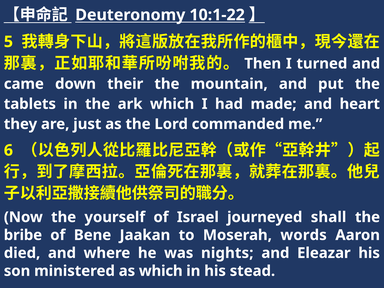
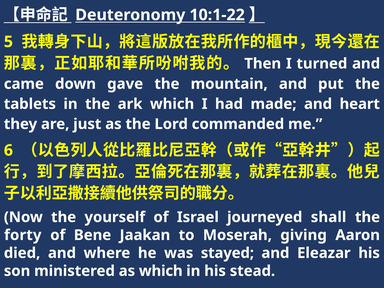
their: their -> gave
bribe: bribe -> forty
words: words -> giving
nights: nights -> stayed
